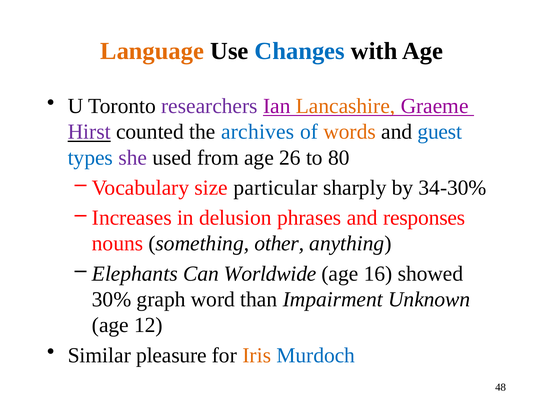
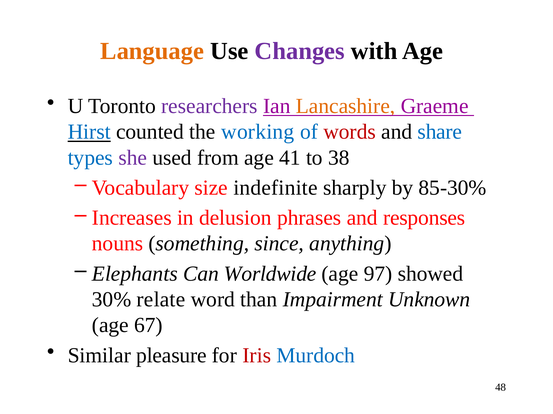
Changes colour: blue -> purple
Hirst colour: purple -> blue
archives: archives -> working
words colour: orange -> red
guest: guest -> share
26: 26 -> 41
80: 80 -> 38
particular: particular -> indefinite
34-30%: 34-30% -> 85-30%
other: other -> since
16: 16 -> 97
graph: graph -> relate
12: 12 -> 67
Iris colour: orange -> red
